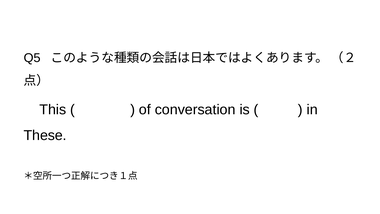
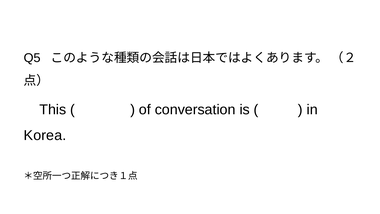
These: These -> Korea
